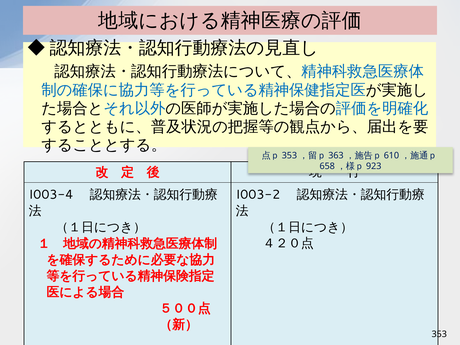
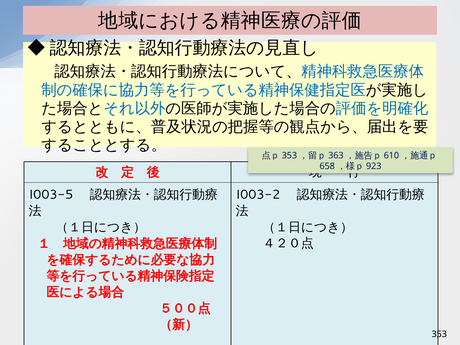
I003-4: I003-4 -> I003-5
